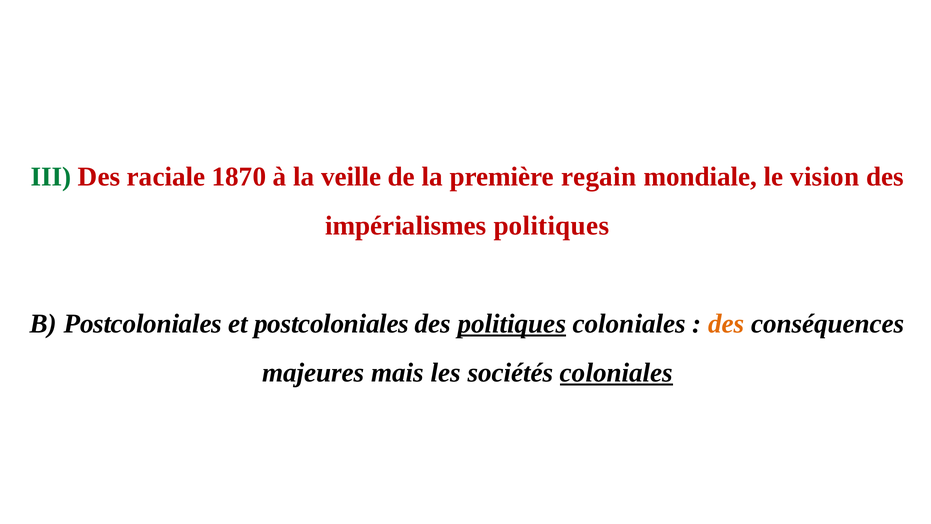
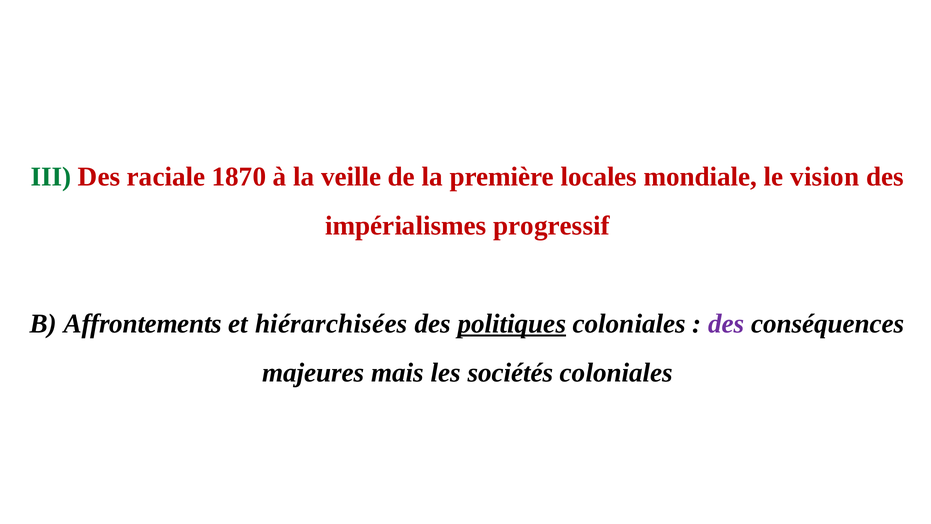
regain: regain -> locales
impérialismes politiques: politiques -> progressif
B Postcoloniales: Postcoloniales -> Affrontements
et postcoloniales: postcoloniales -> hiérarchisées
des at (726, 324) colour: orange -> purple
coloniales at (616, 373) underline: present -> none
